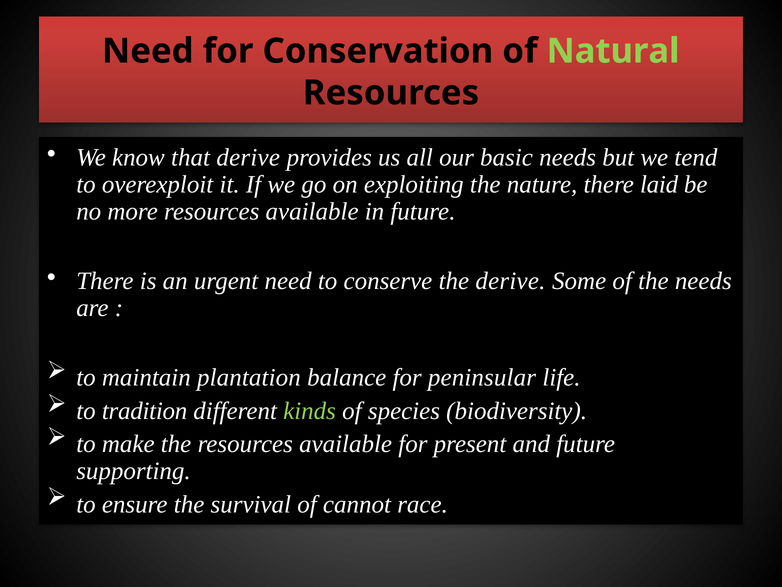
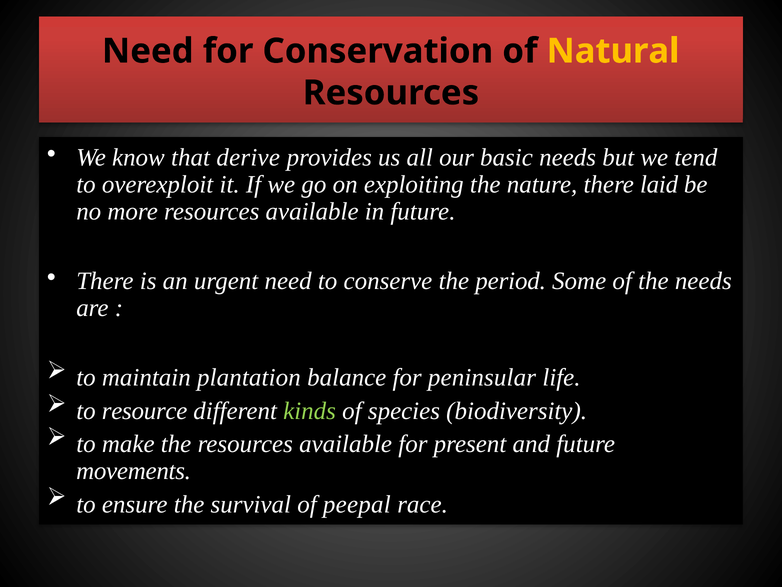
Natural colour: light green -> yellow
the derive: derive -> period
tradition: tradition -> resource
supporting: supporting -> movements
cannot: cannot -> peepal
